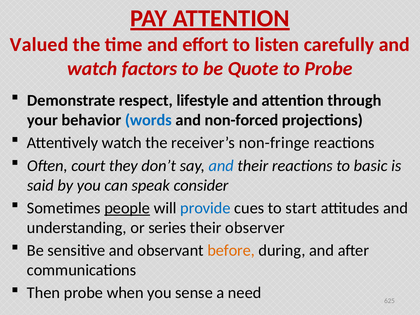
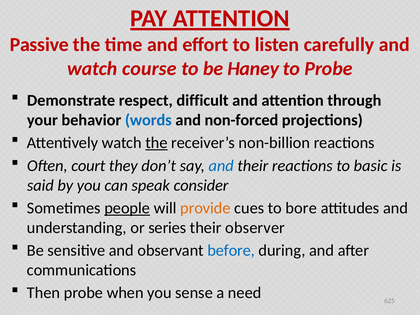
Valued: Valued -> Passive
factors: factors -> course
Quote: Quote -> Haney
lifestyle: lifestyle -> difficult
the at (156, 143) underline: none -> present
non-fringe: non-fringe -> non-billion
provide colour: blue -> orange
start: start -> bore
before colour: orange -> blue
